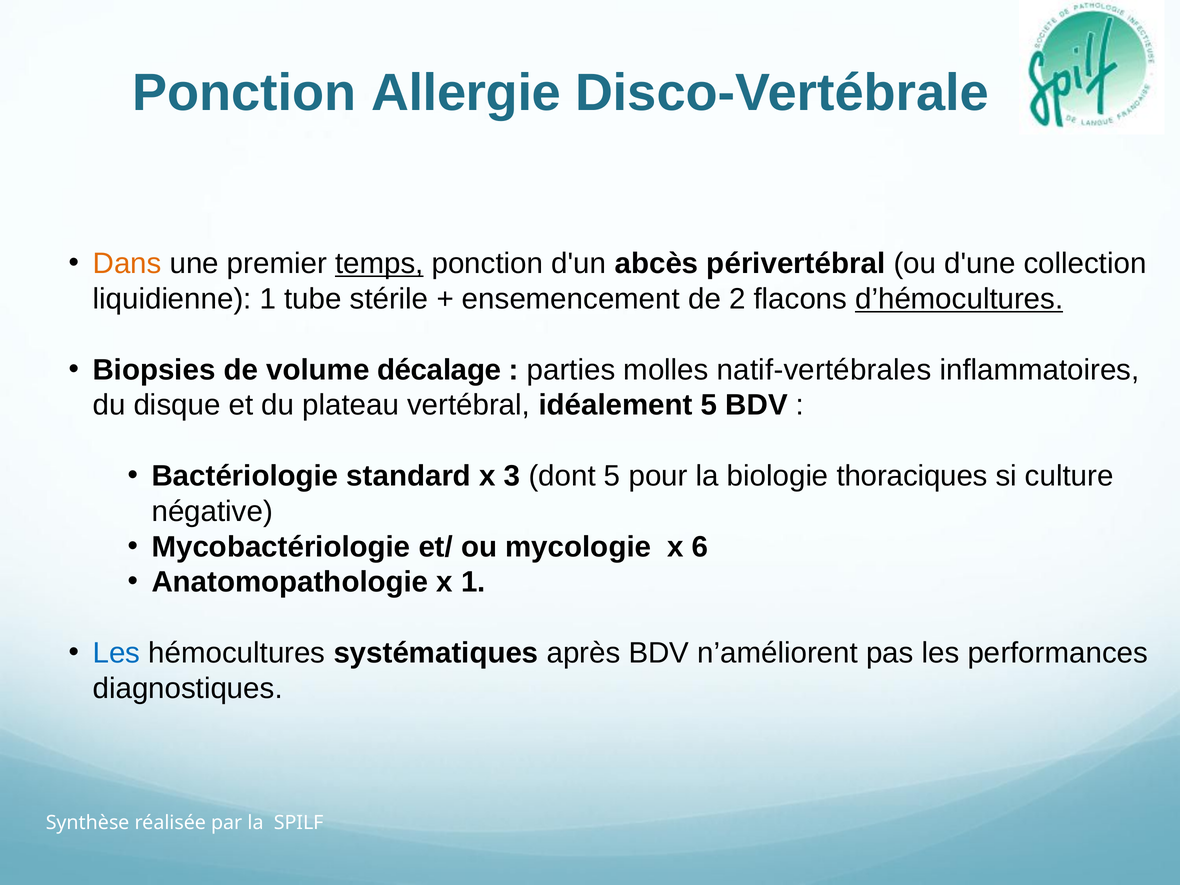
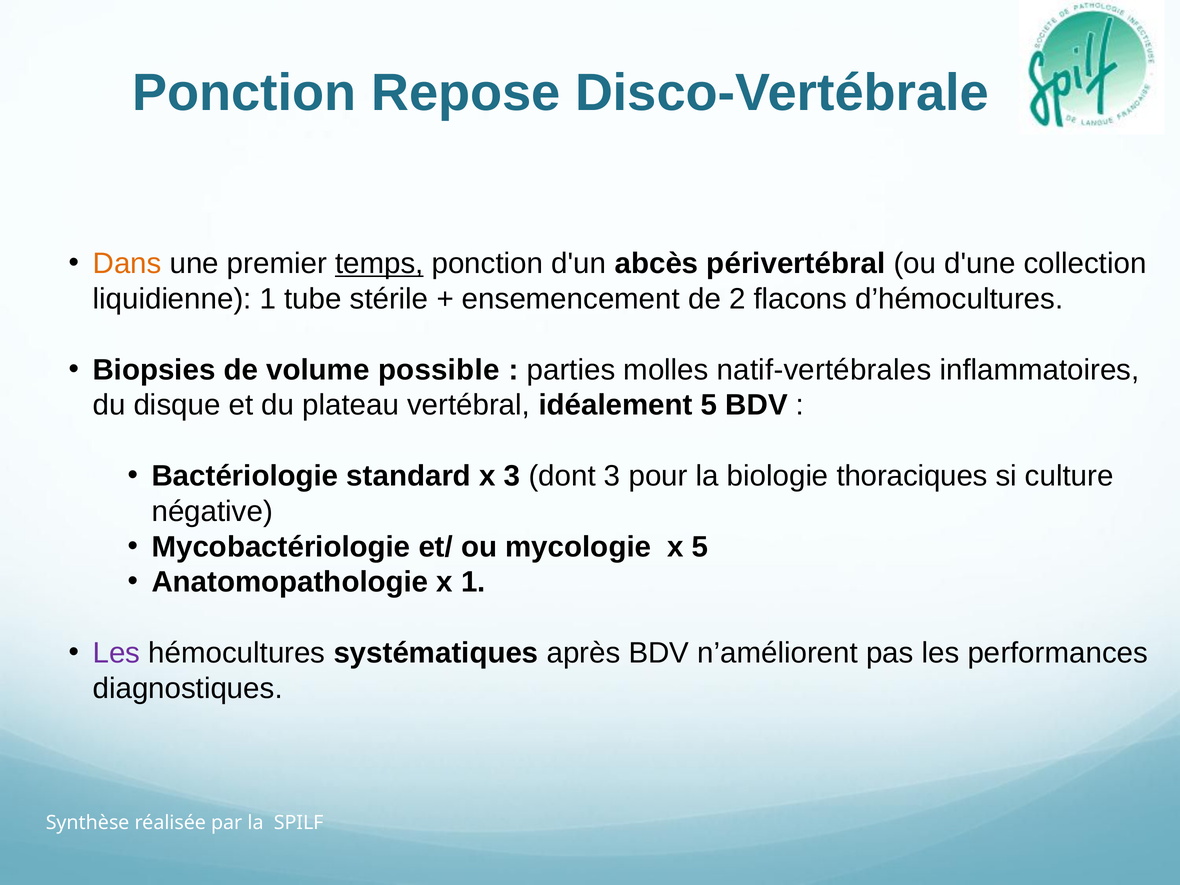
Allergie: Allergie -> Repose
d’hémocultures underline: present -> none
décalage: décalage -> possible
dont 5: 5 -> 3
x 6: 6 -> 5
Les at (116, 653) colour: blue -> purple
